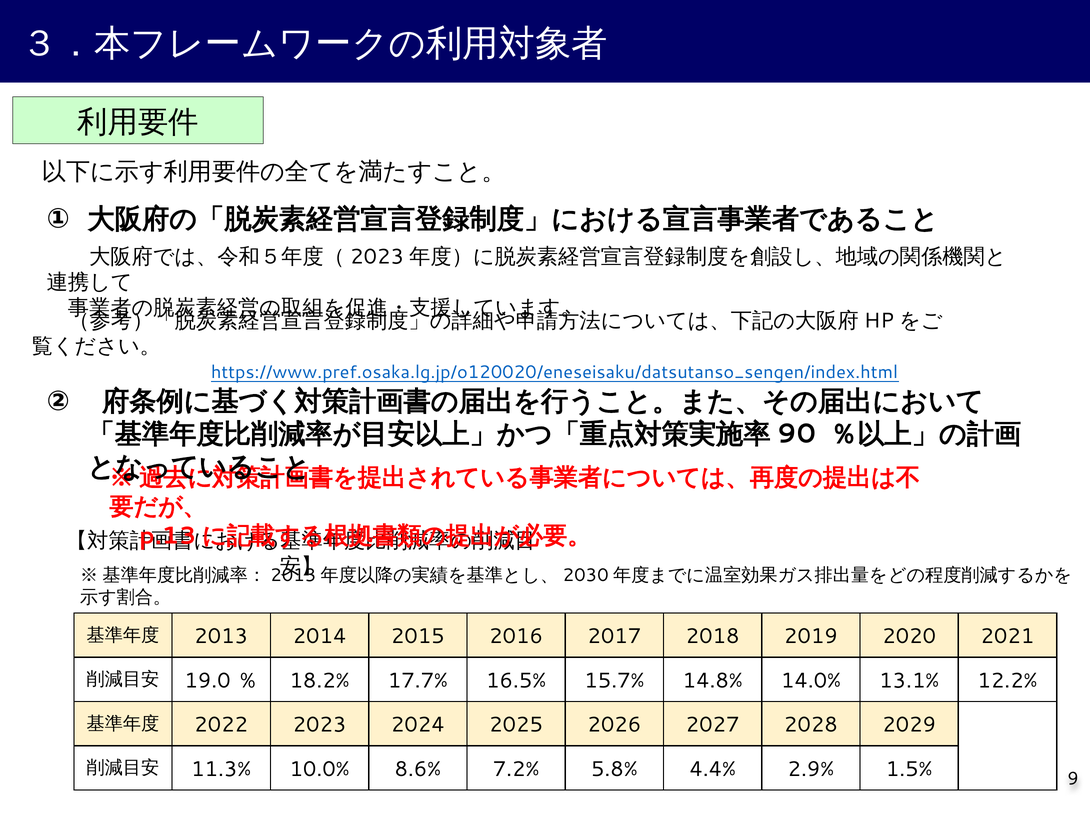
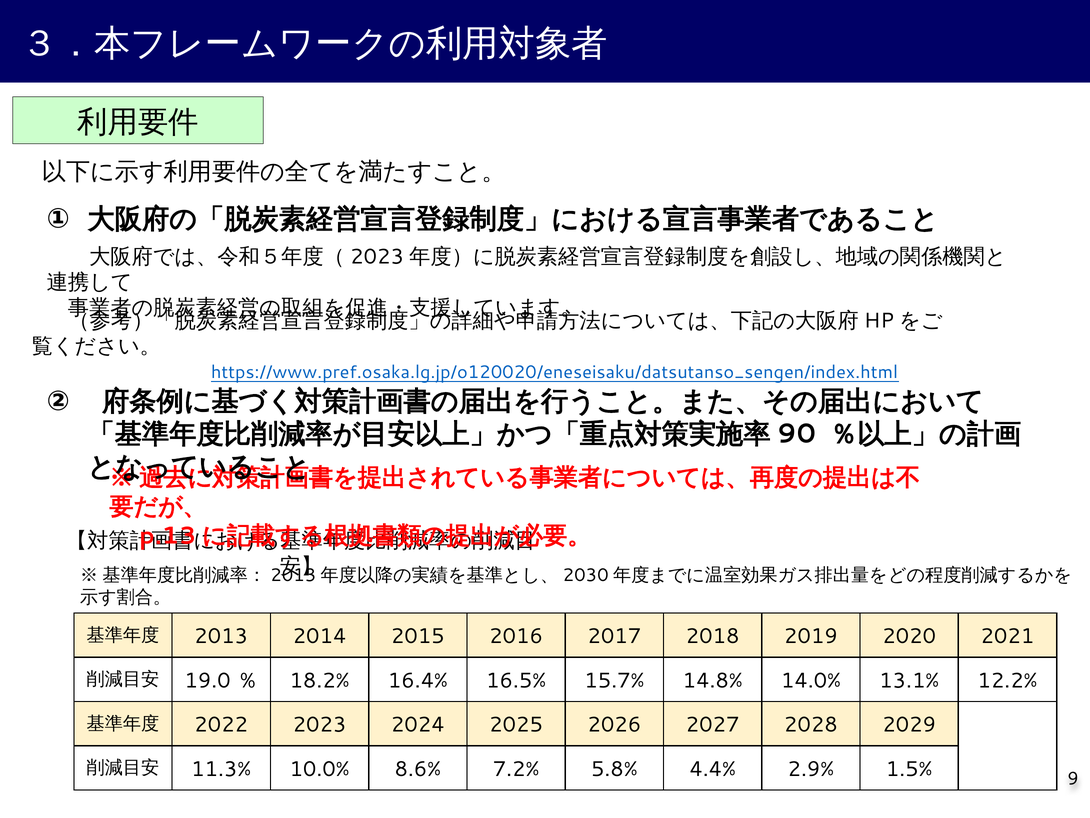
17.7%: 17.7% -> 16.4%
